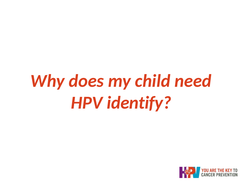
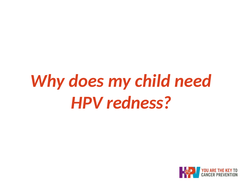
identify: identify -> redness
